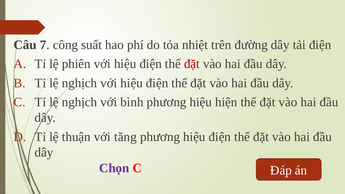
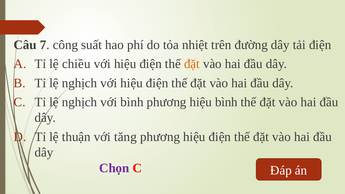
phiên: phiên -> chiều
đặt at (192, 64) colour: red -> orange
hiệu hiện: hiện -> bình
